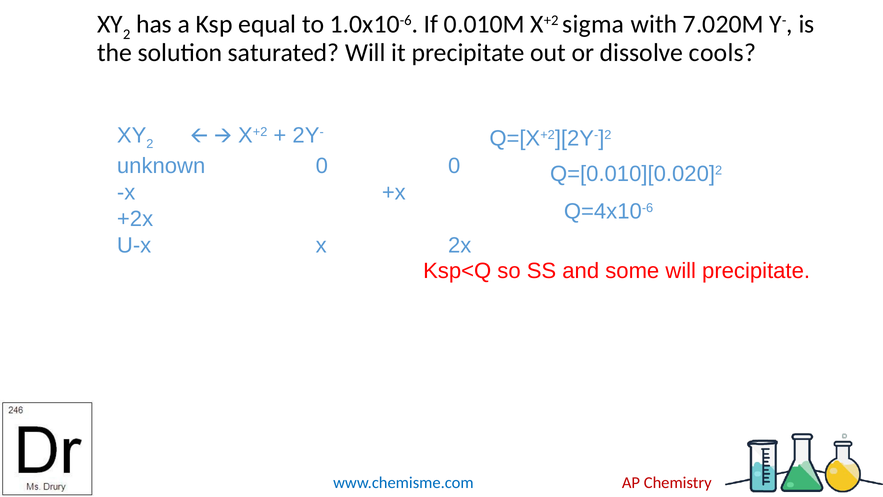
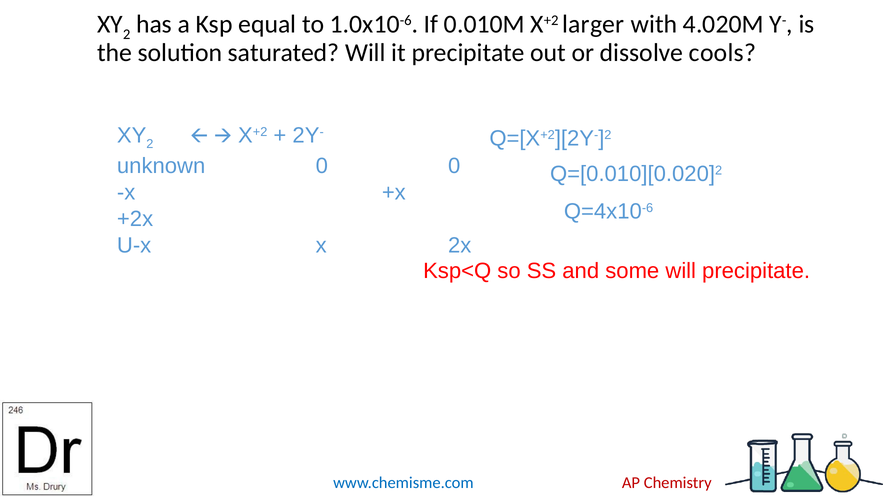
sigma: sigma -> larger
7.020M: 7.020M -> 4.020M
